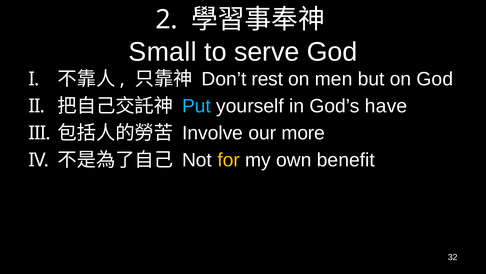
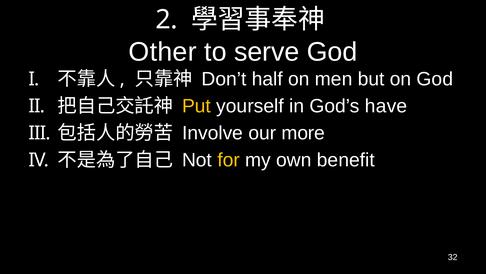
Small: Small -> Other
rest: rest -> half
Put colour: light blue -> yellow
